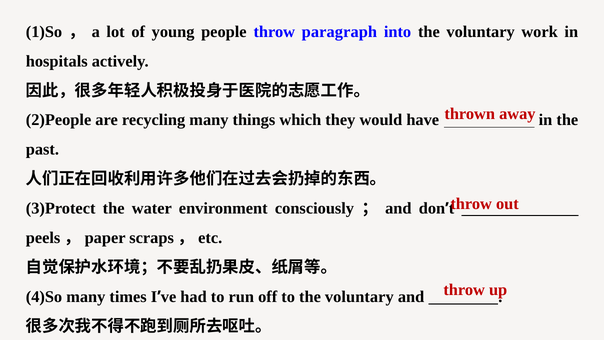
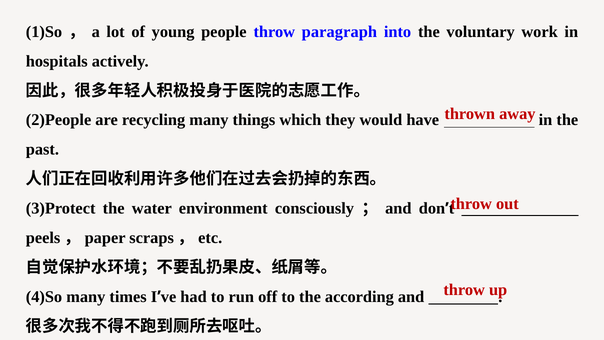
to the voluntary: voluntary -> according
